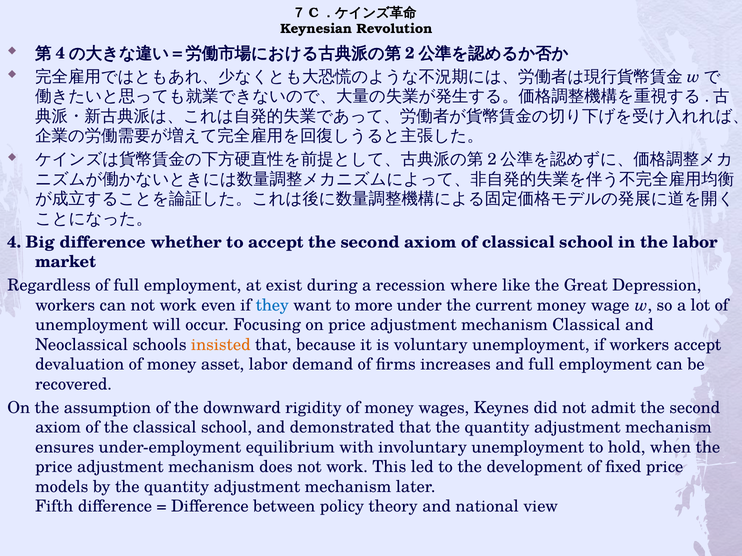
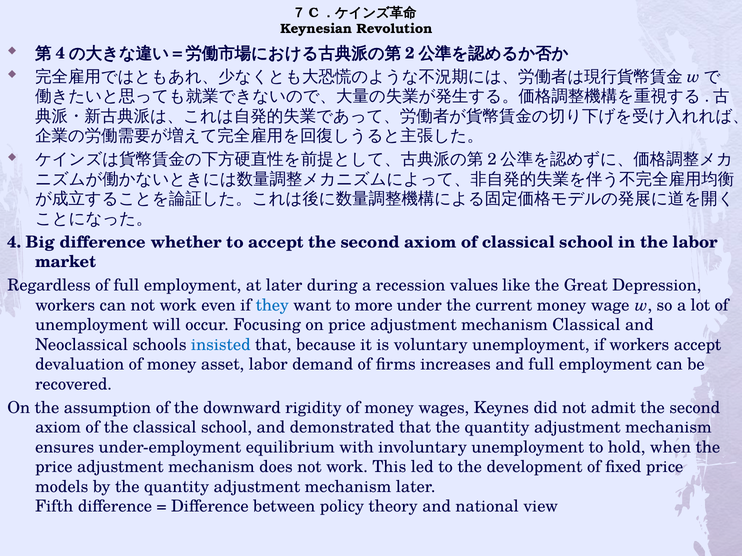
at exist: exist -> later
where: where -> values
insisted colour: orange -> blue
